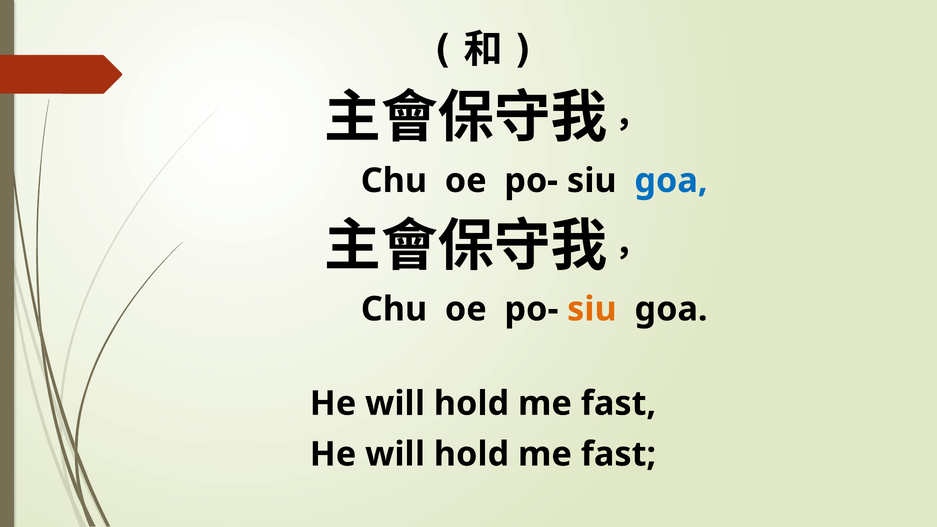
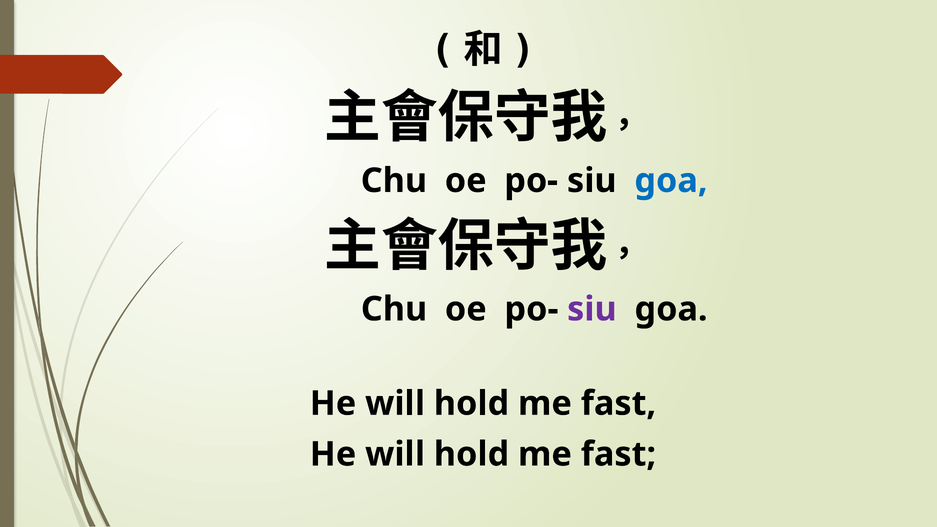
siu at (592, 309) colour: orange -> purple
